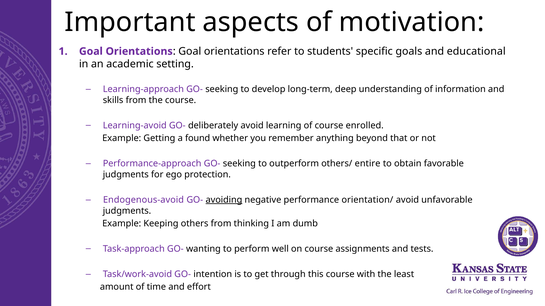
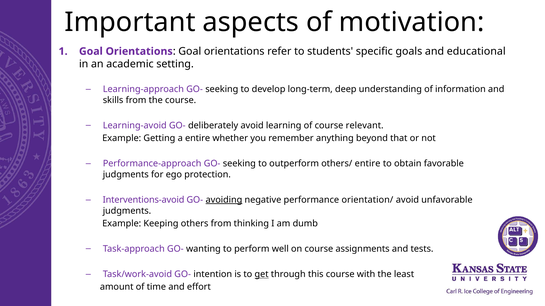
enrolled: enrolled -> relevant
a found: found -> entire
Endogenous-avoid: Endogenous-avoid -> Interventions-avoid
get underline: none -> present
